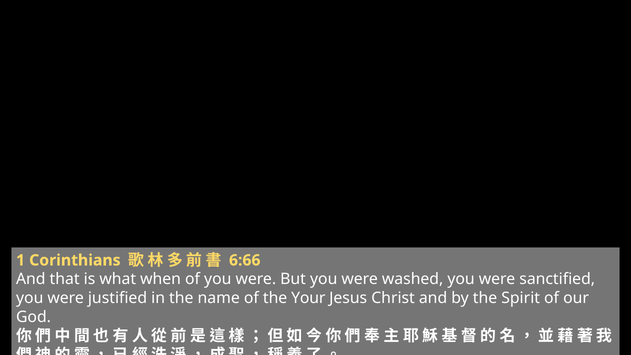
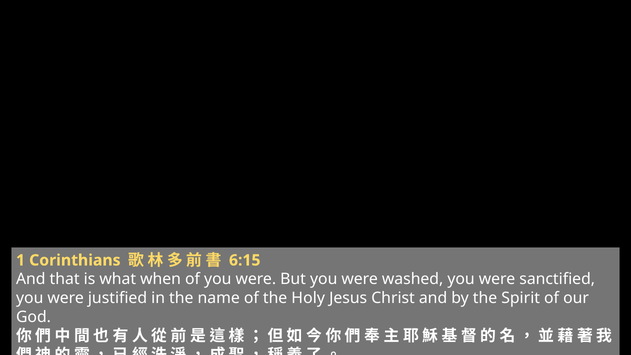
6:66: 6:66 -> 6:15
Your: Your -> Holy
